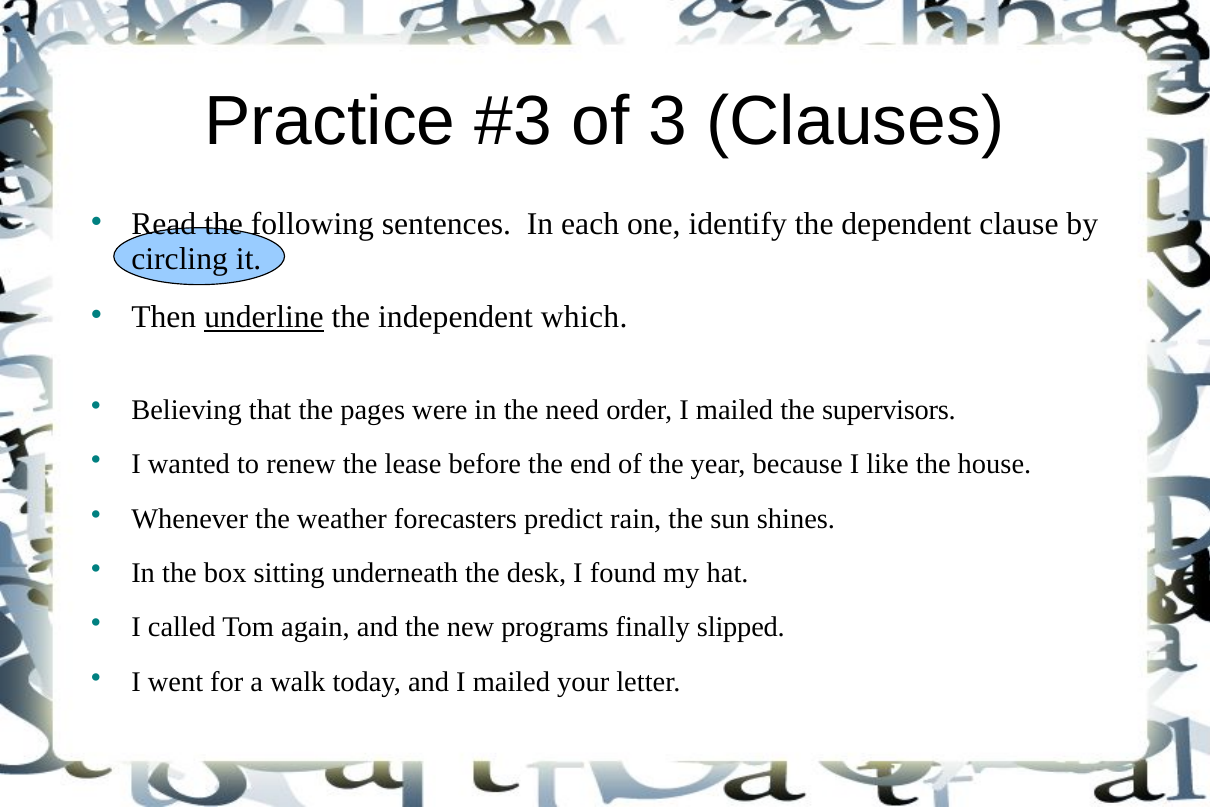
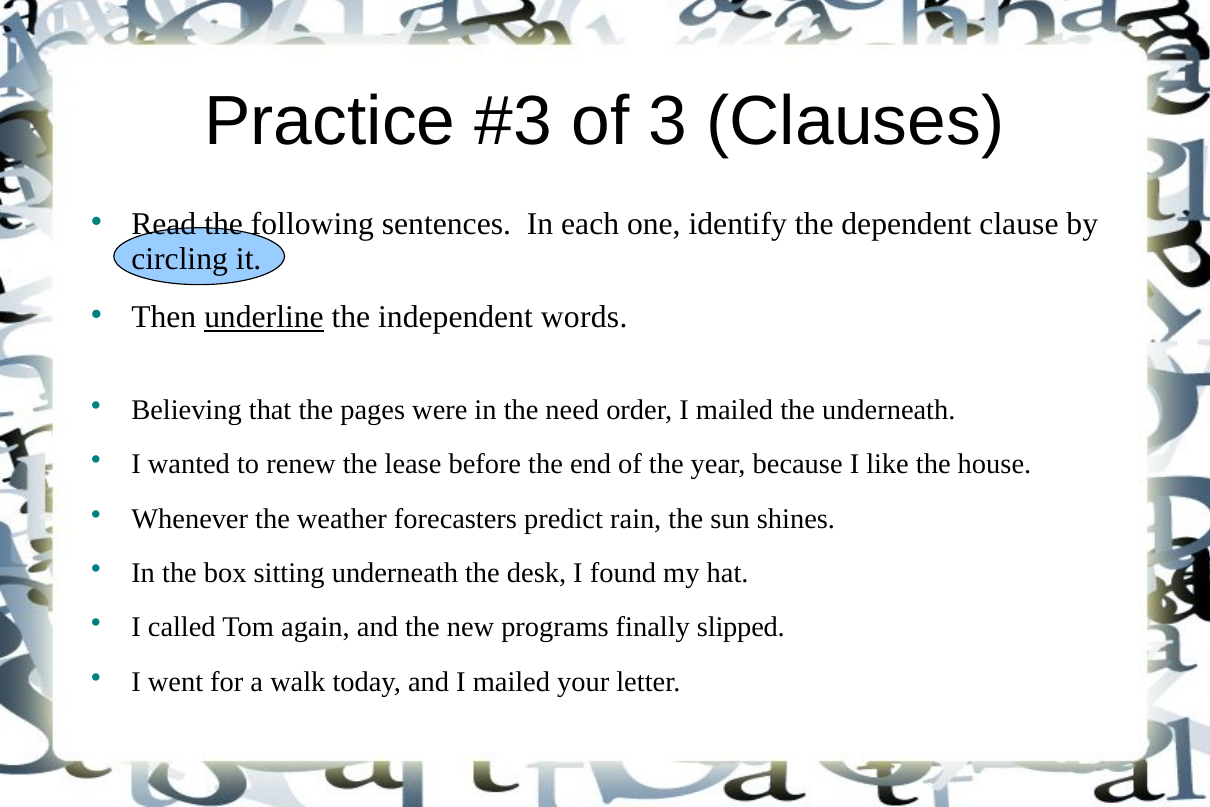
which: which -> words
the supervisors: supervisors -> underneath
